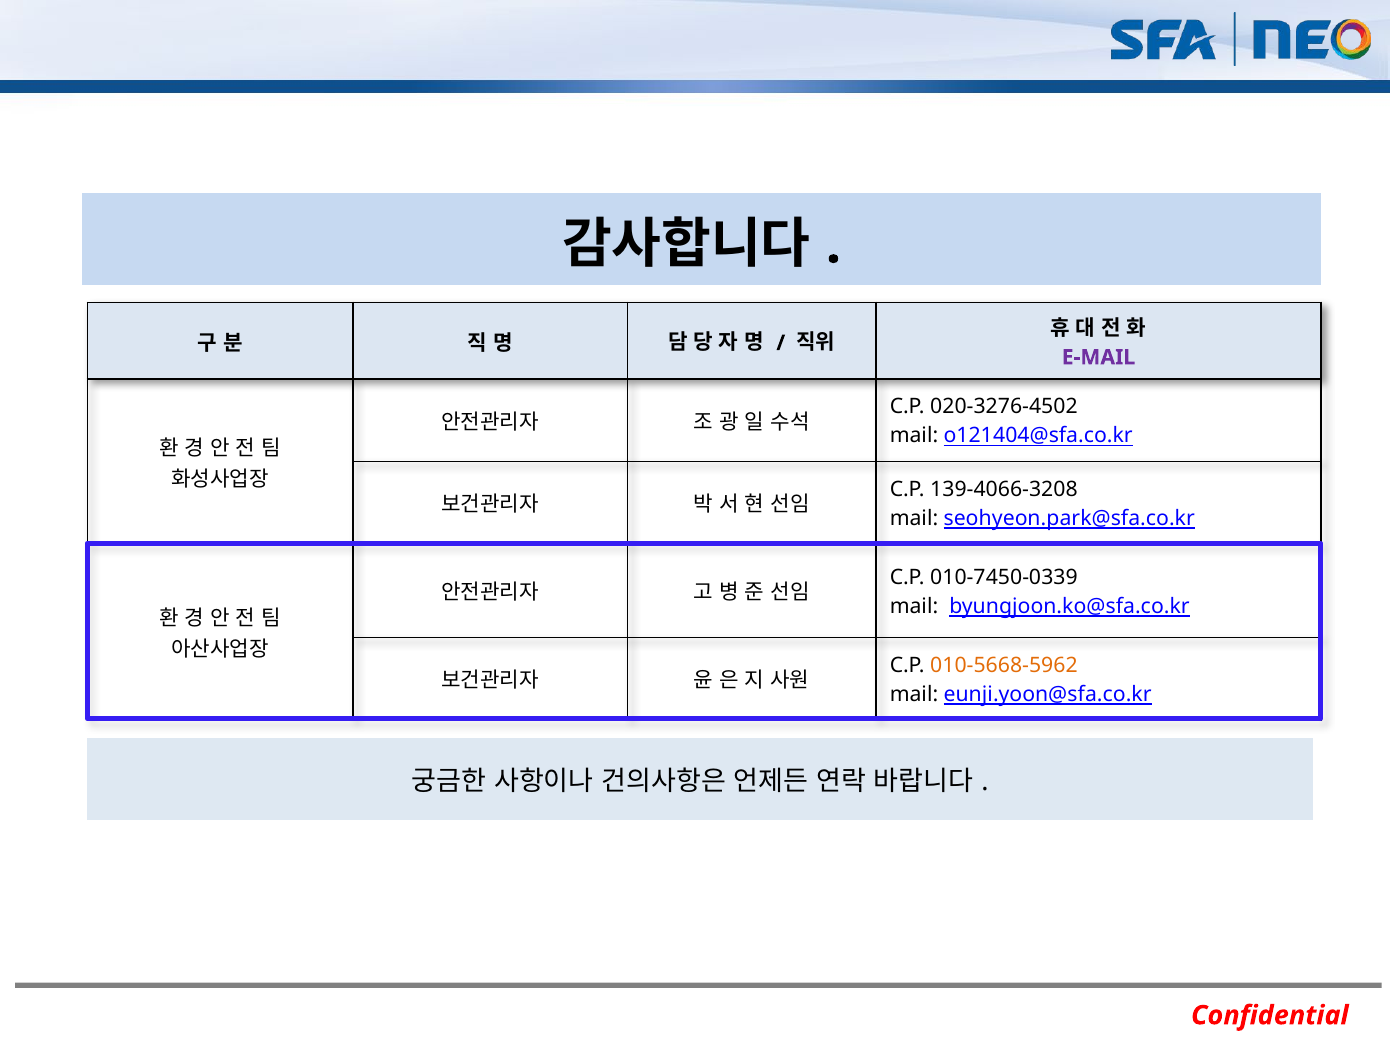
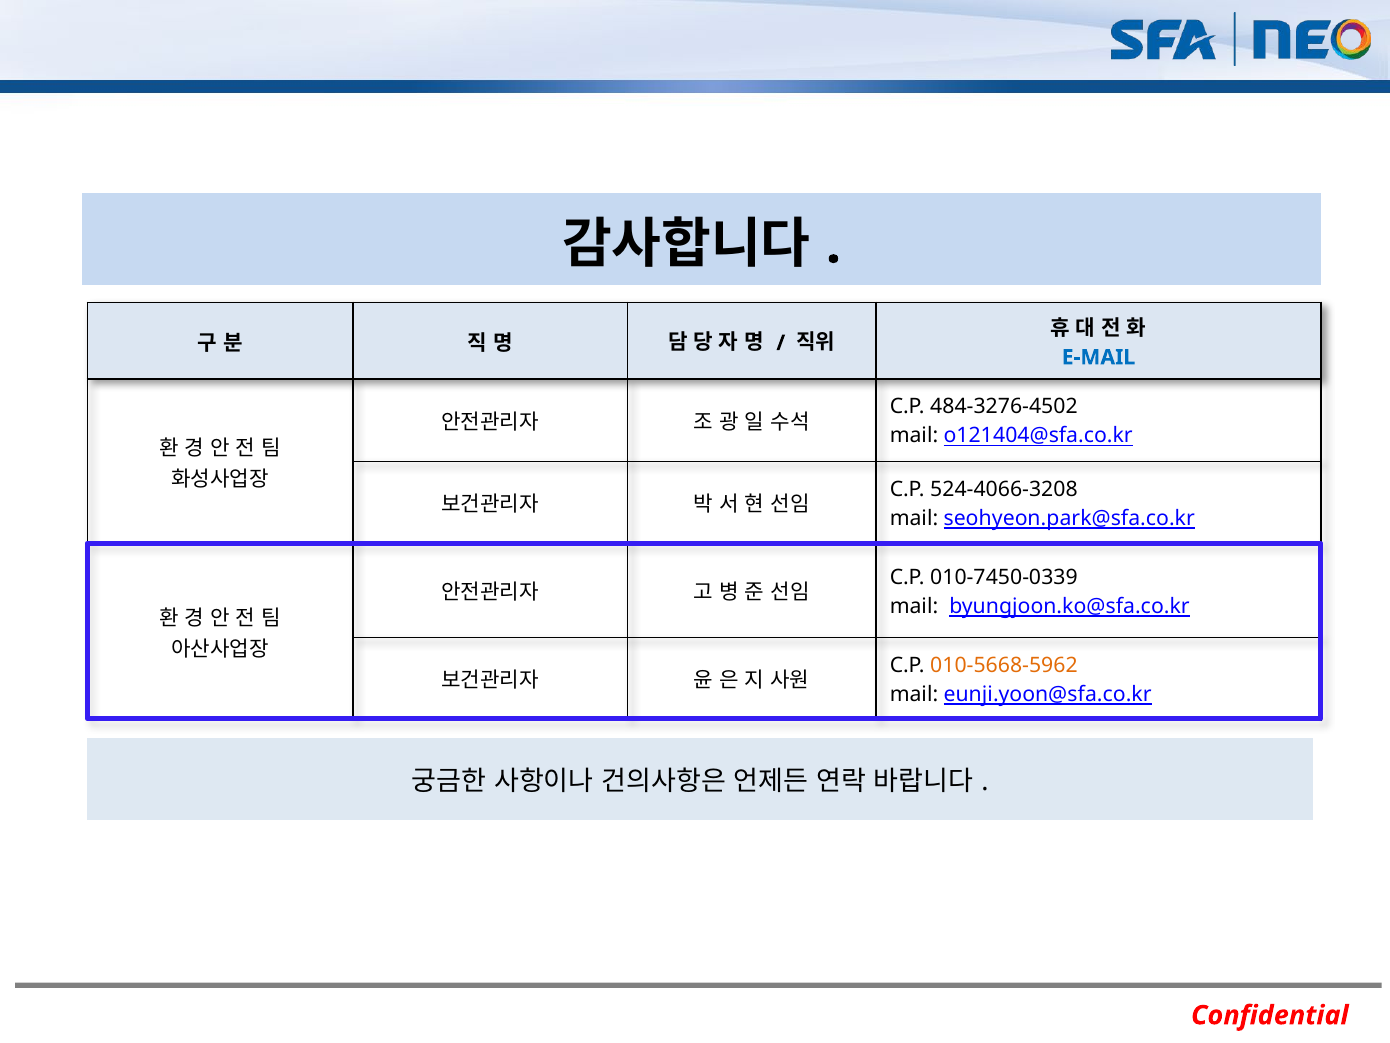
E-MAIL colour: purple -> blue
020-3276-4502: 020-3276-4502 -> 484-3276-4502
139-4066-3208: 139-4066-3208 -> 524-4066-3208
